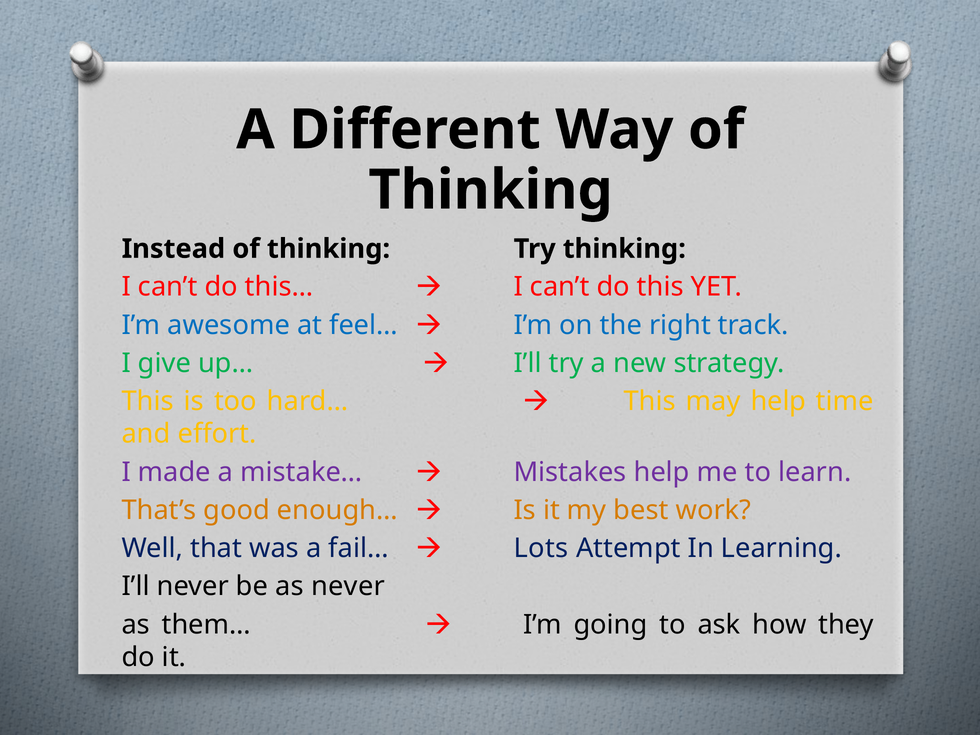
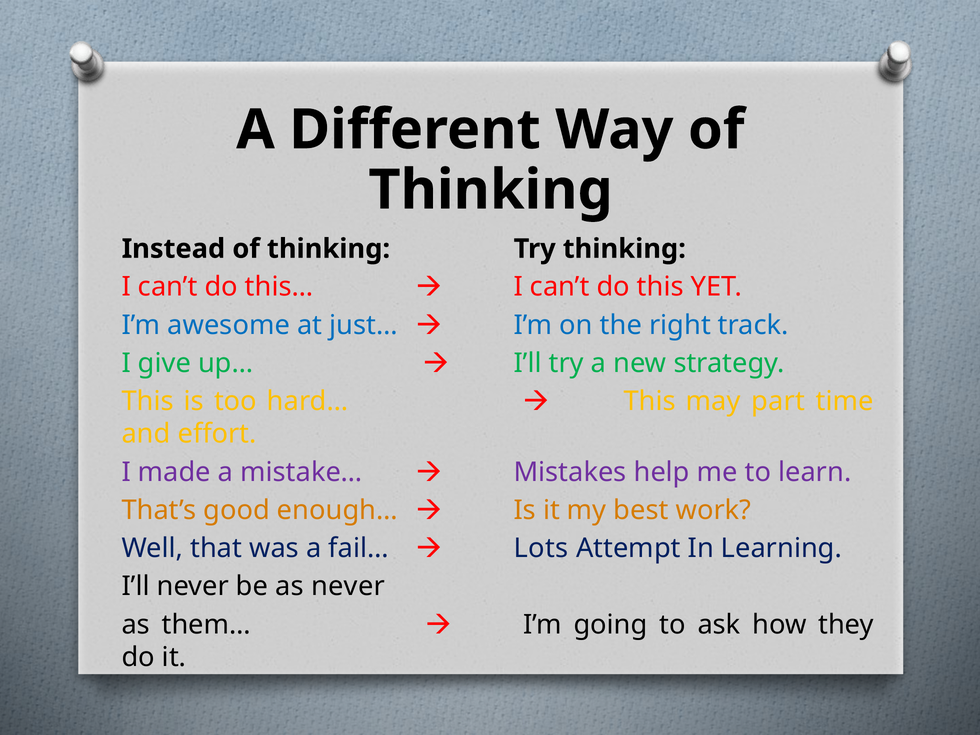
feel…: feel… -> just…
may help: help -> part
